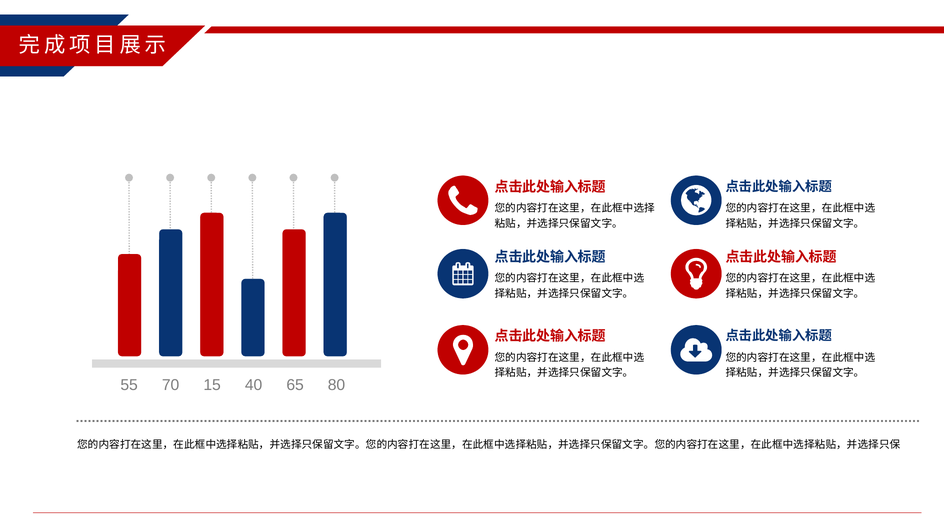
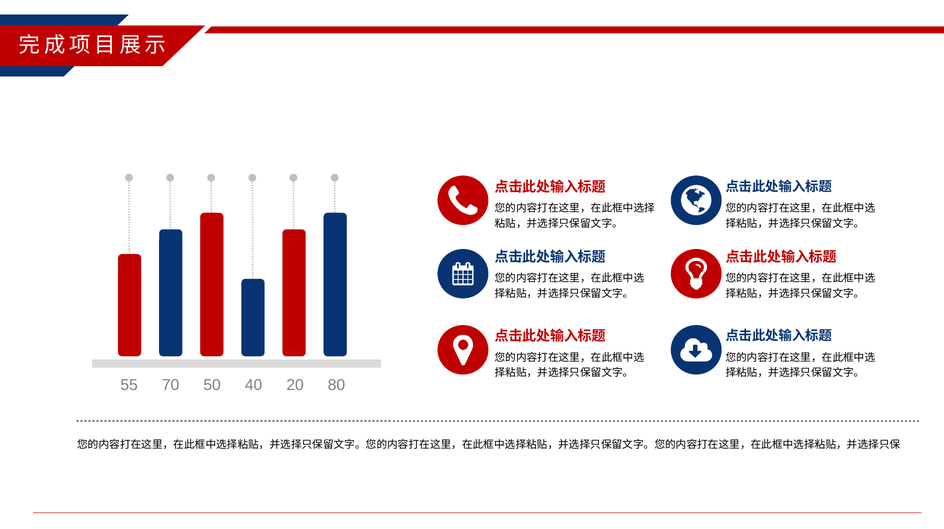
15: 15 -> 50
65: 65 -> 20
